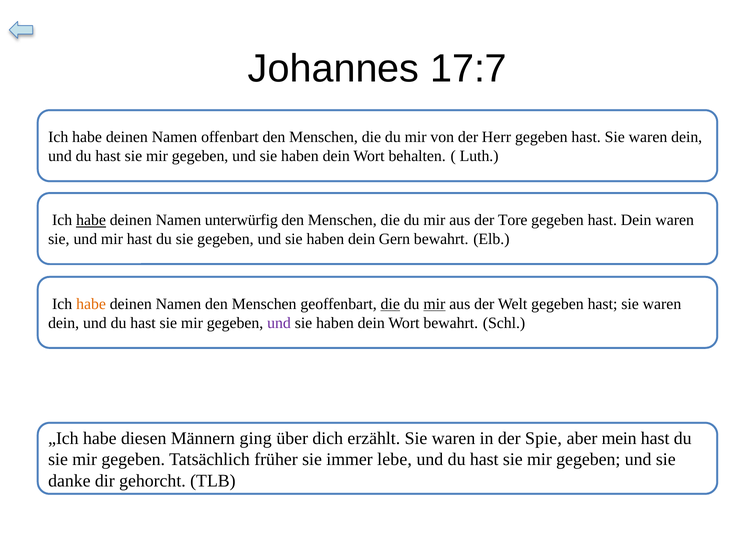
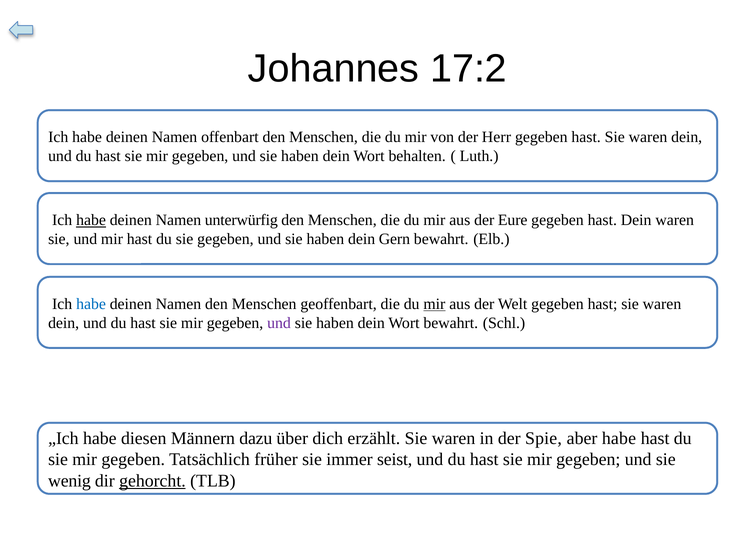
17:7: 17:7 -> 17:2
Tore: Tore -> Eure
habe at (91, 304) colour: orange -> blue
die at (390, 304) underline: present -> none
ging: ging -> dazu
aber mein: mein -> habe
lebe: lebe -> seist
danke: danke -> wenig
gehorcht underline: none -> present
